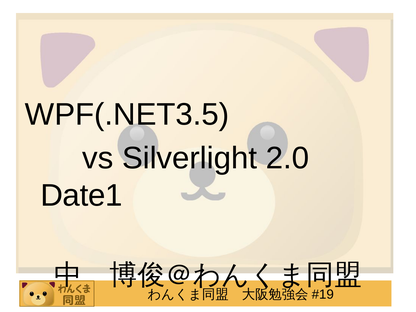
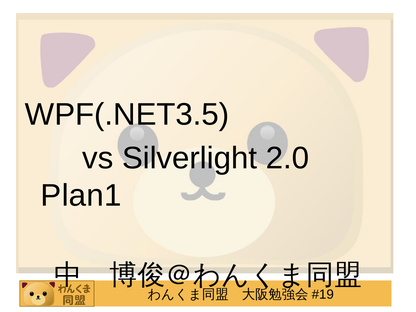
Date1: Date1 -> Plan1
